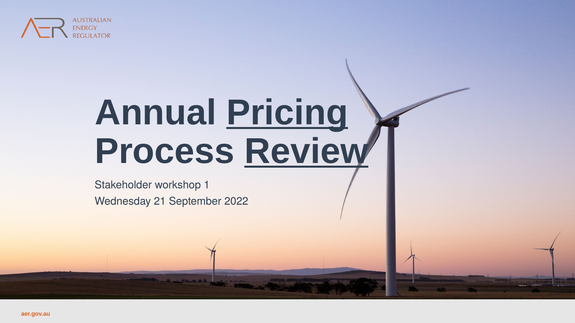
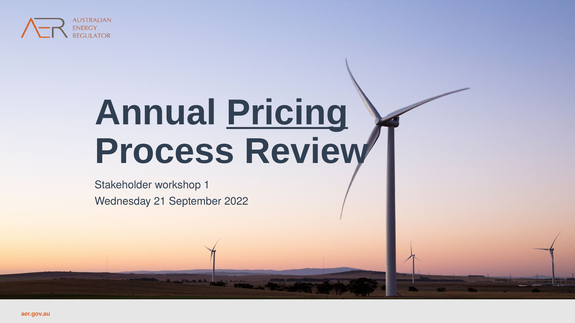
Review underline: present -> none
